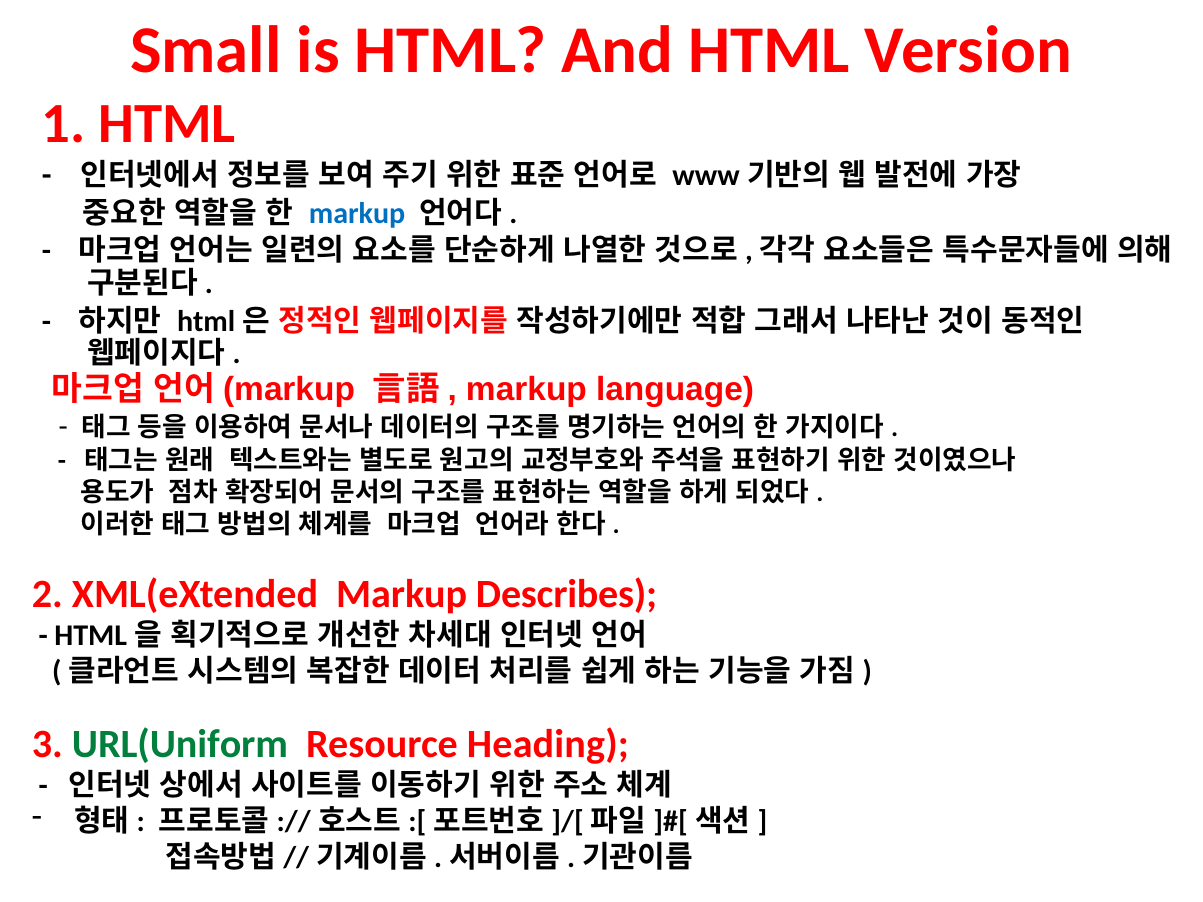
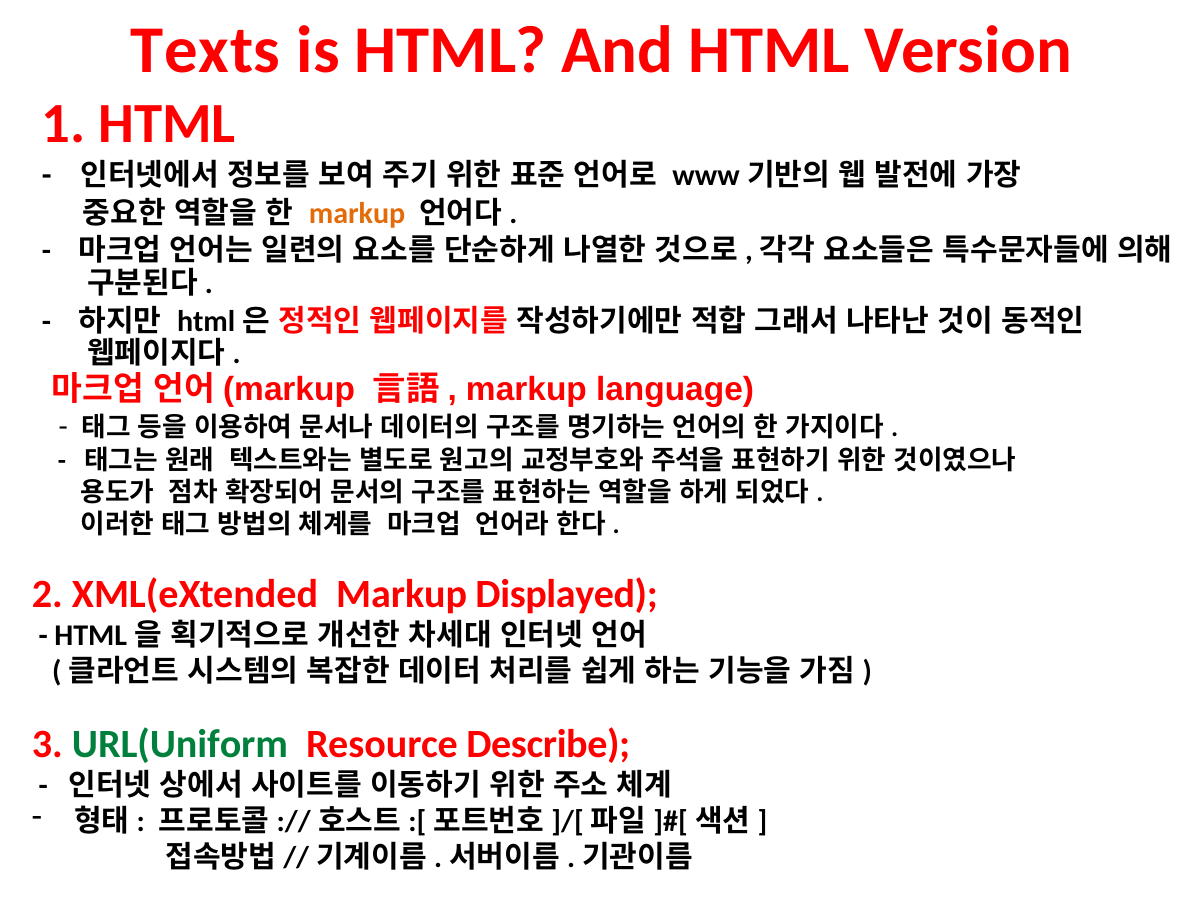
Small: Small -> Texts
markup at (357, 213) colour: blue -> orange
Describes: Describes -> Displayed
Heading: Heading -> Describe
